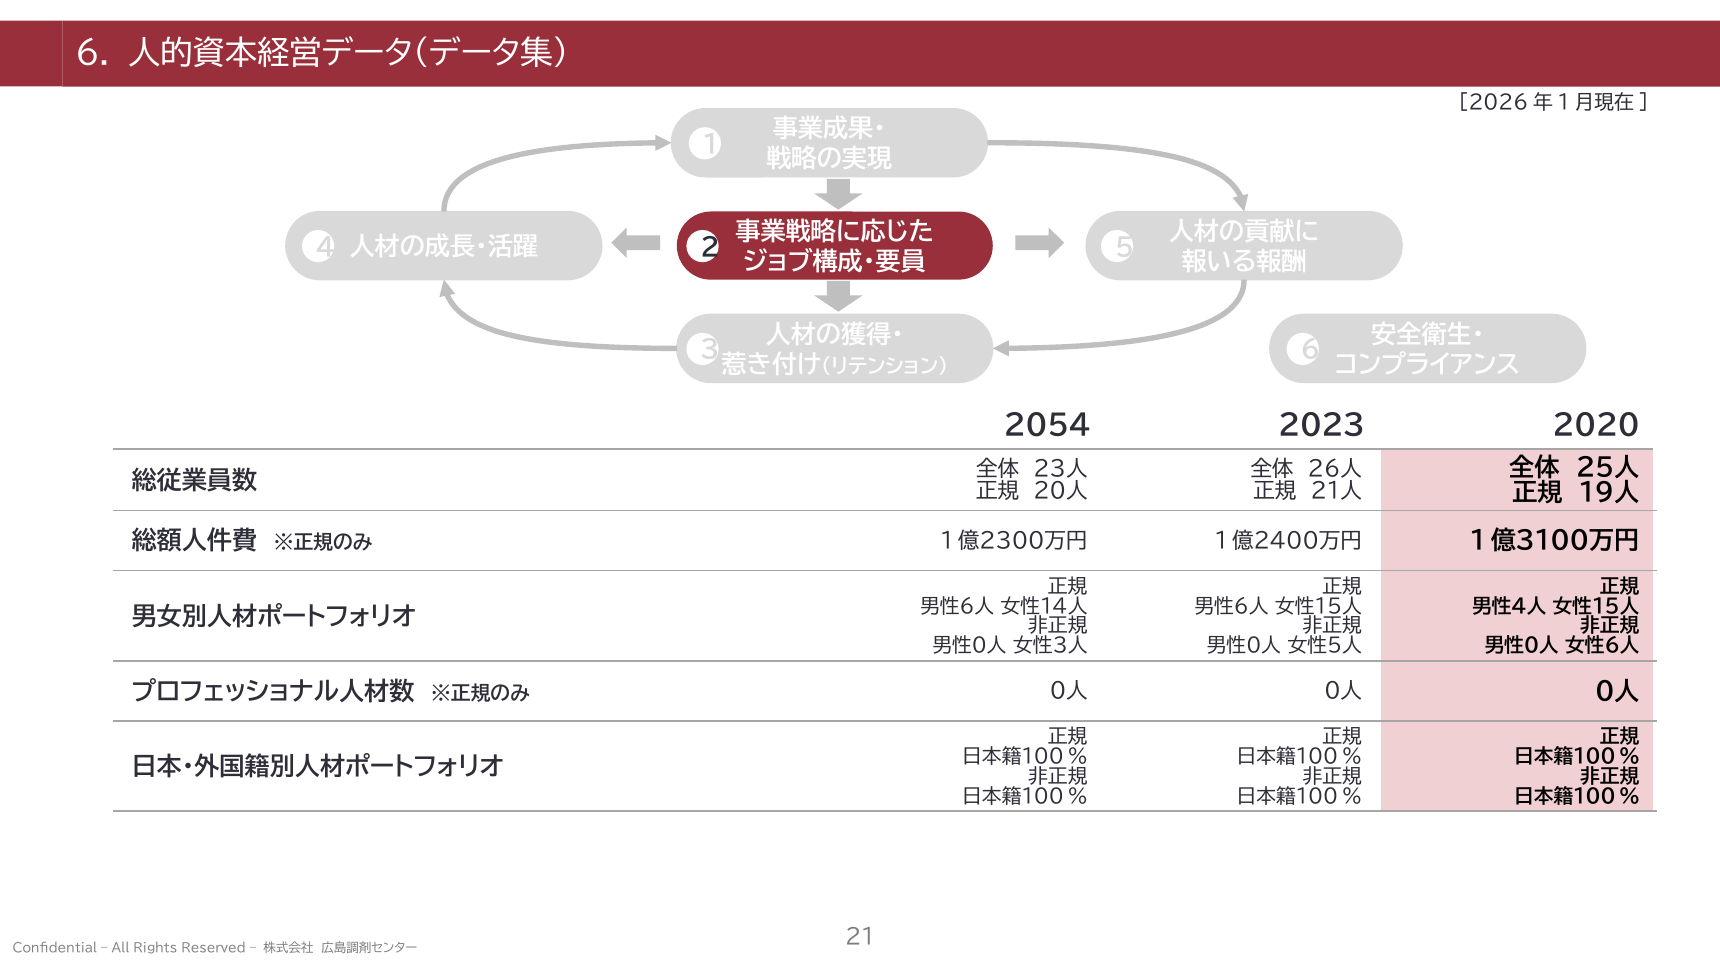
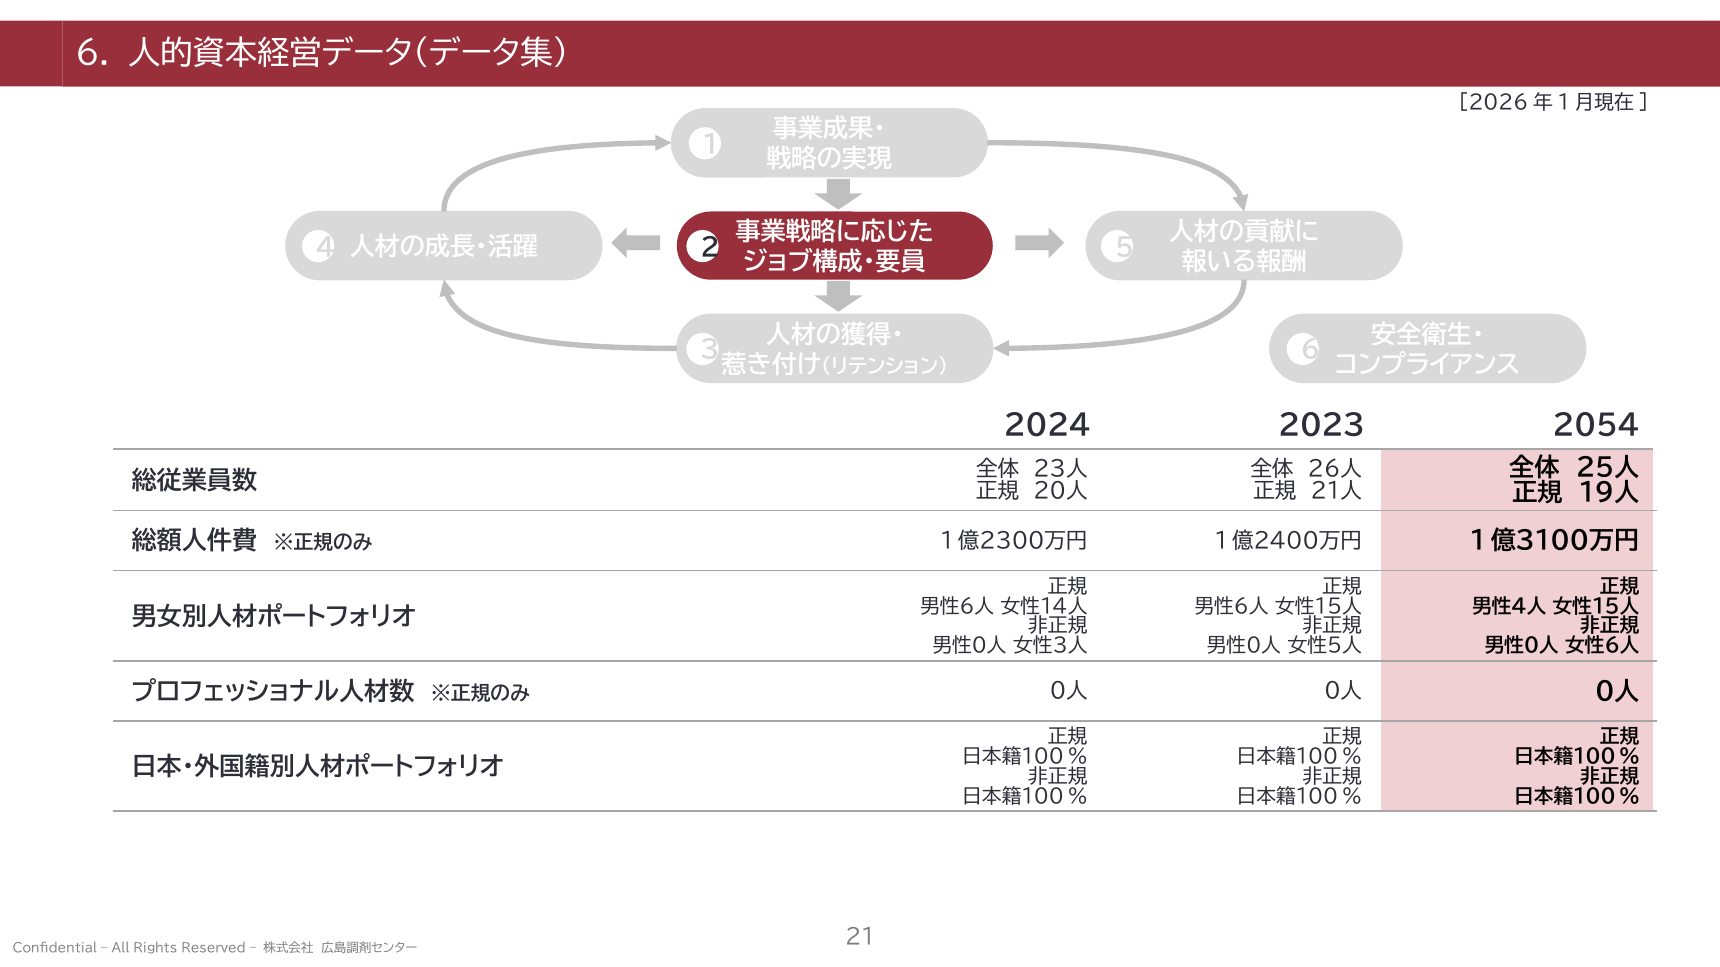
2054: 2054 -> 2024
2020: 2020 -> 2054
